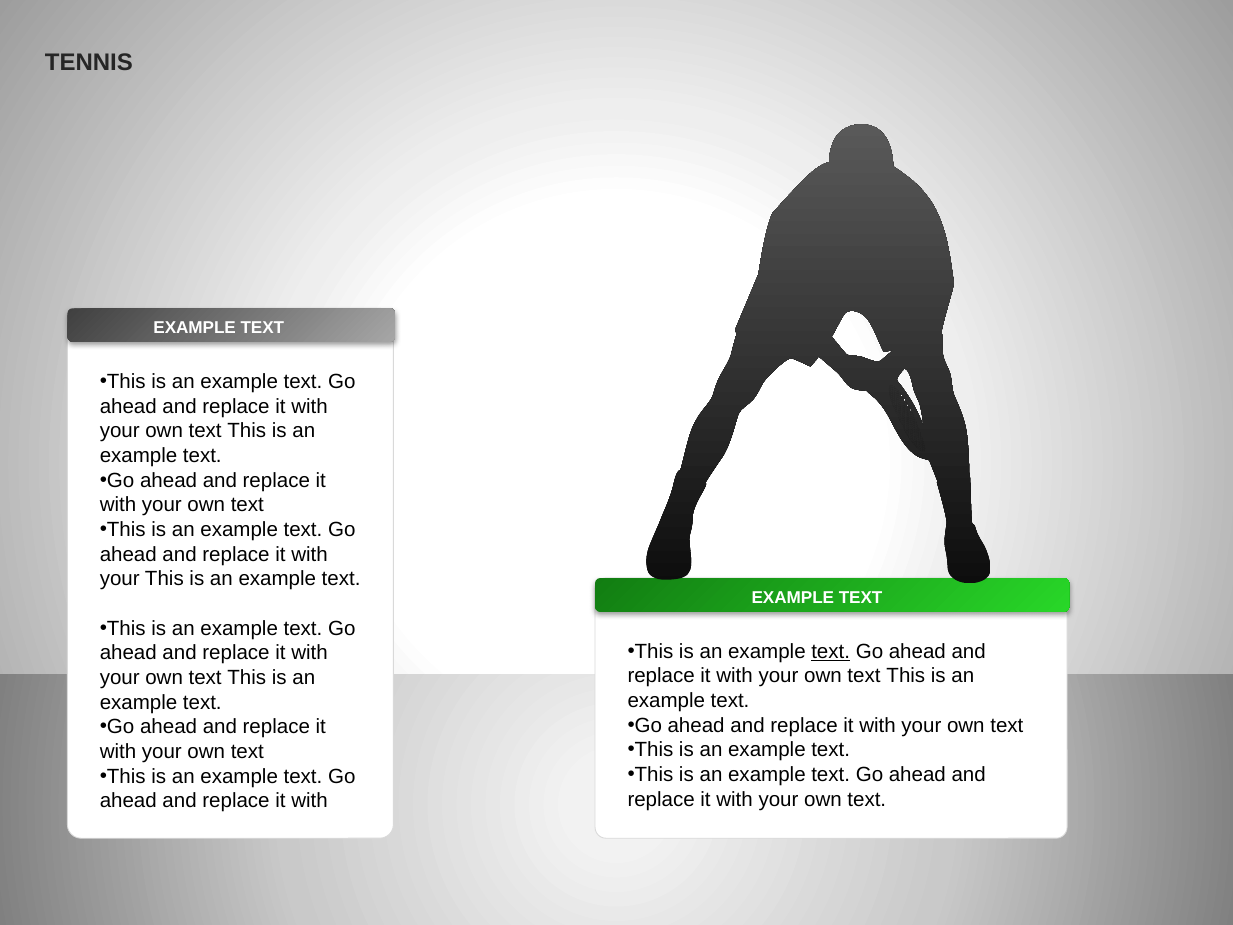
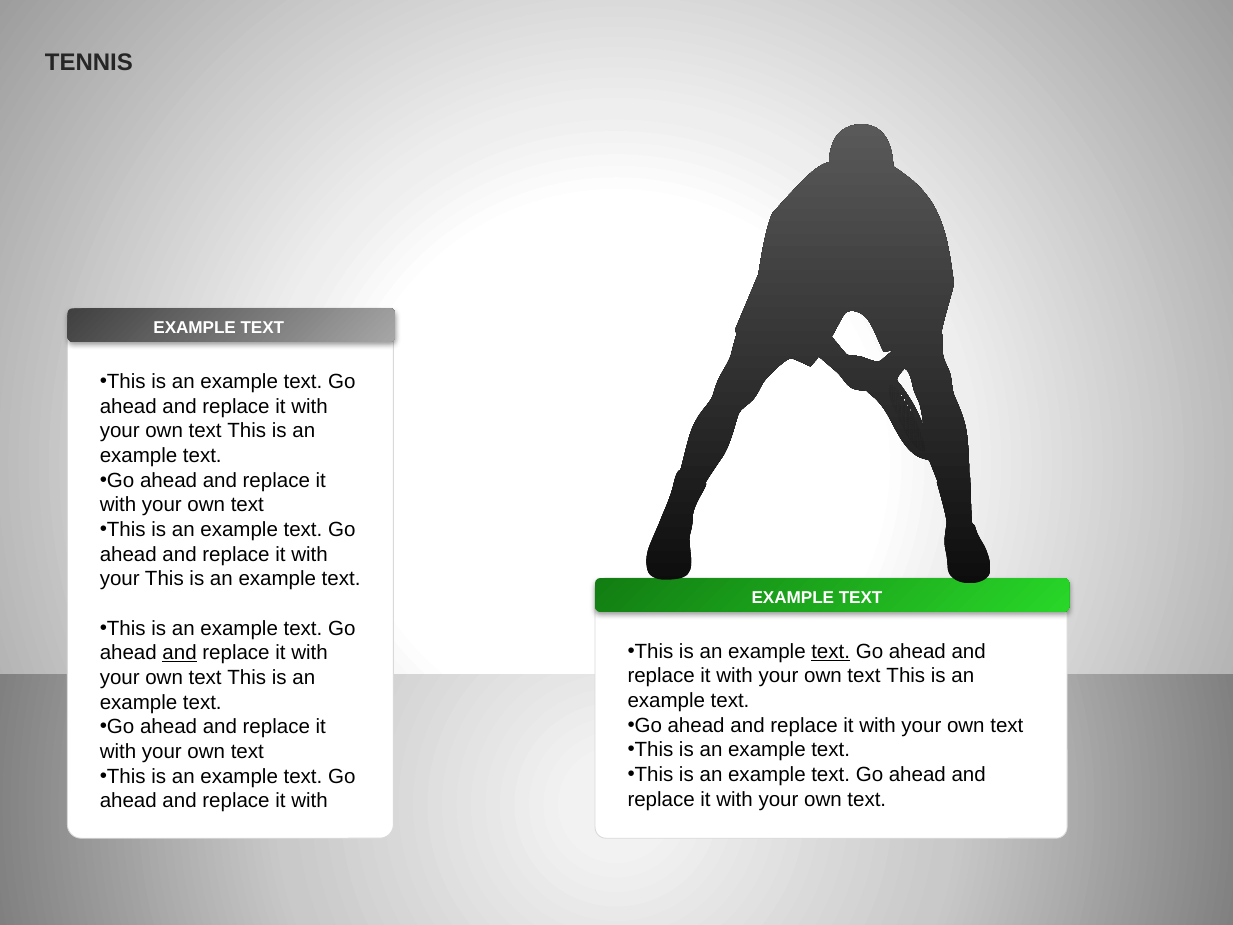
and at (180, 653) underline: none -> present
